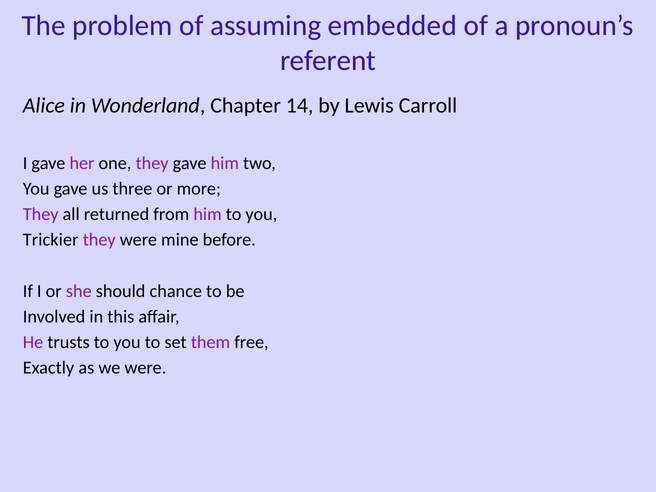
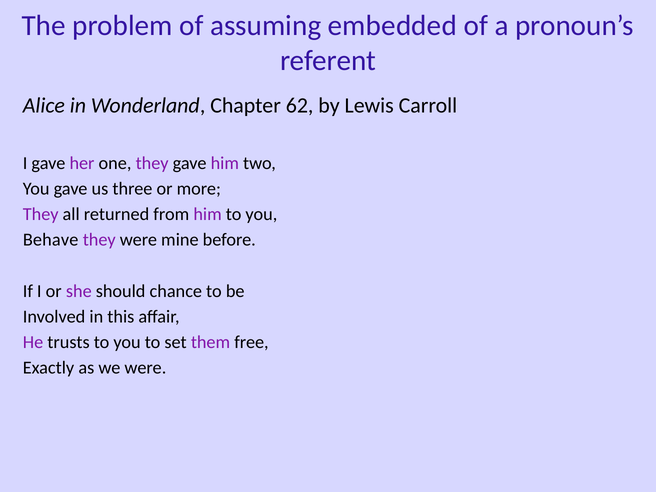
14: 14 -> 62
Trickier: Trickier -> Behave
